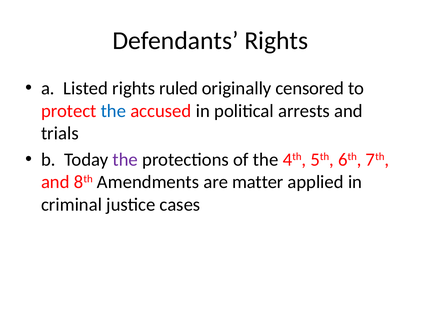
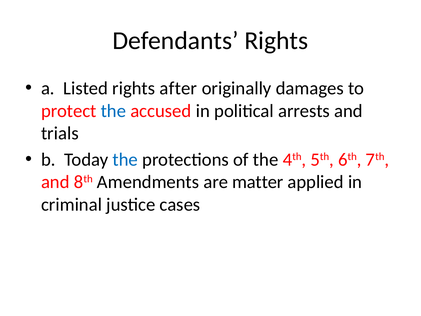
ruled: ruled -> after
censored: censored -> damages
the at (125, 159) colour: purple -> blue
